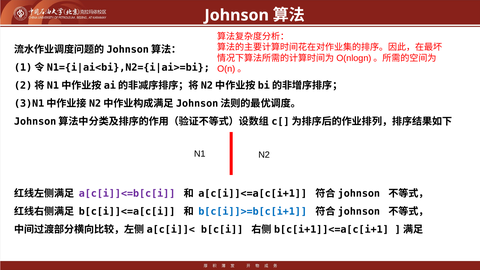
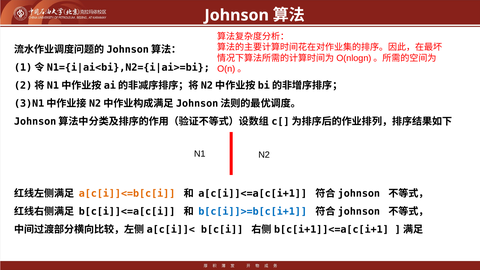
a[c[i]]<=b[c[i colour: purple -> orange
